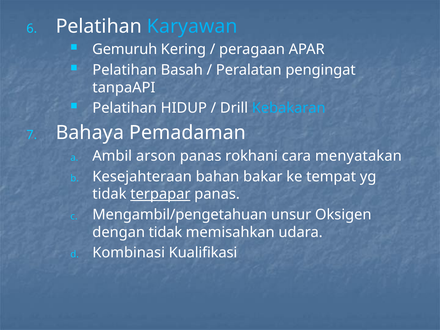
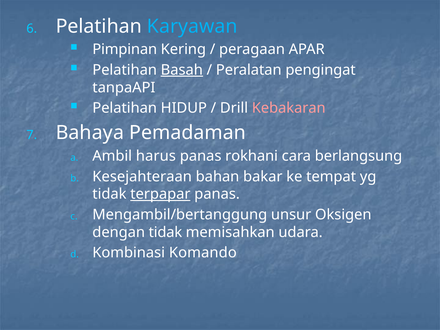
Gemuruh: Gemuruh -> Pimpinan
Basah underline: none -> present
Kebakaran colour: light blue -> pink
arson: arson -> harus
menyatakan: menyatakan -> berlangsung
Mengambil/pengetahuan: Mengambil/pengetahuan -> Mengambil/bertanggung
Kualifikasi: Kualifikasi -> Komando
